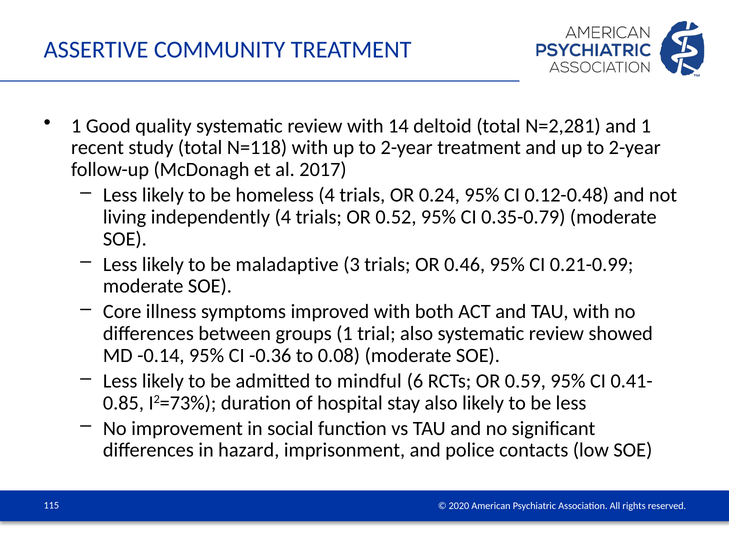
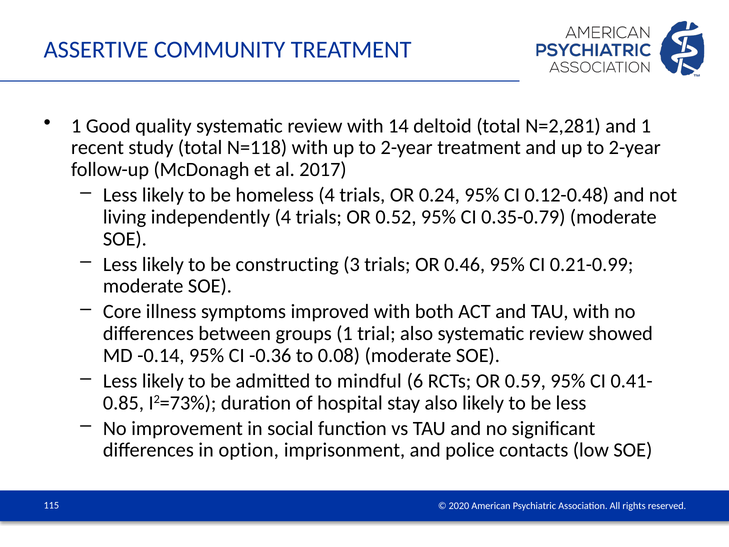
maladaptive: maladaptive -> constructing
hazard: hazard -> option
